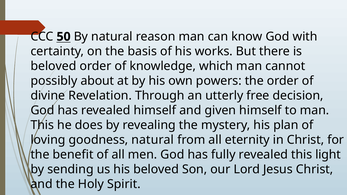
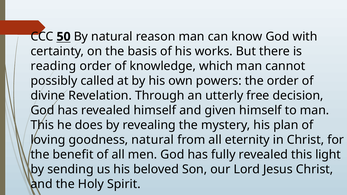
beloved at (53, 66): beloved -> reading
about: about -> called
